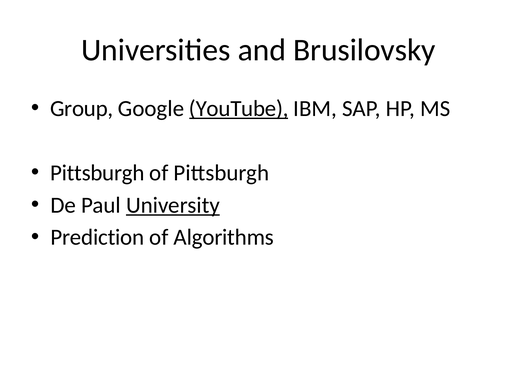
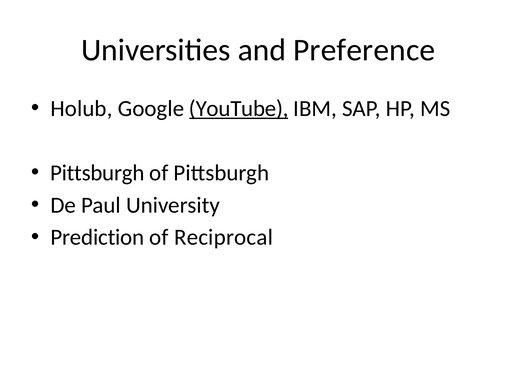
Brusilovsky: Brusilovsky -> Preference
Group: Group -> Holub
University underline: present -> none
Algorithms: Algorithms -> Reciprocal
